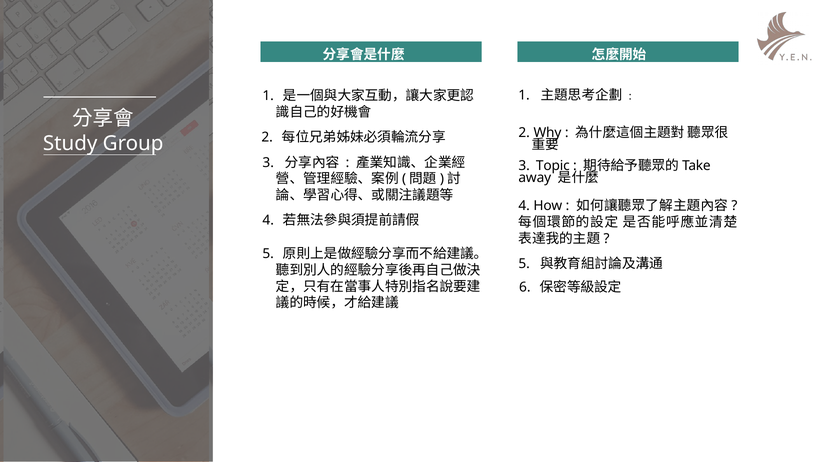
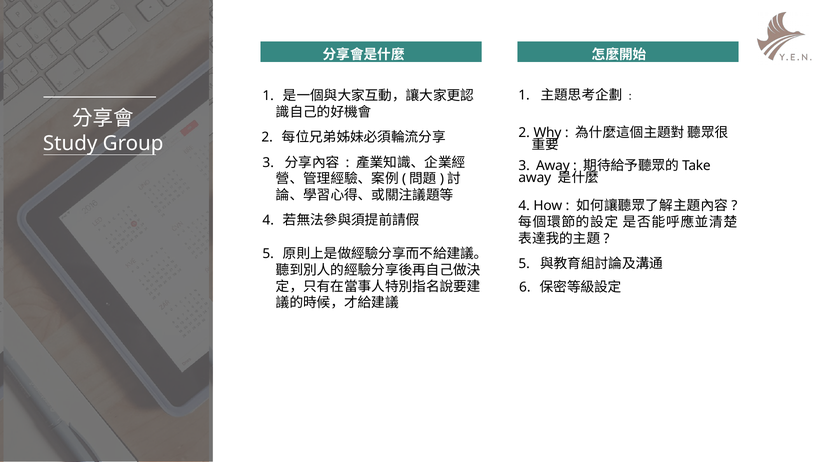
3 Topic: Topic -> Away
